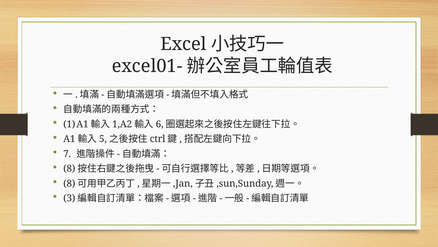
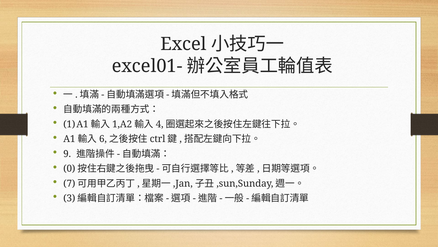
6: 6 -> 4
5: 5 -> 6
7: 7 -> 9
8 at (69, 168): 8 -> 0
8 at (69, 183): 8 -> 7
